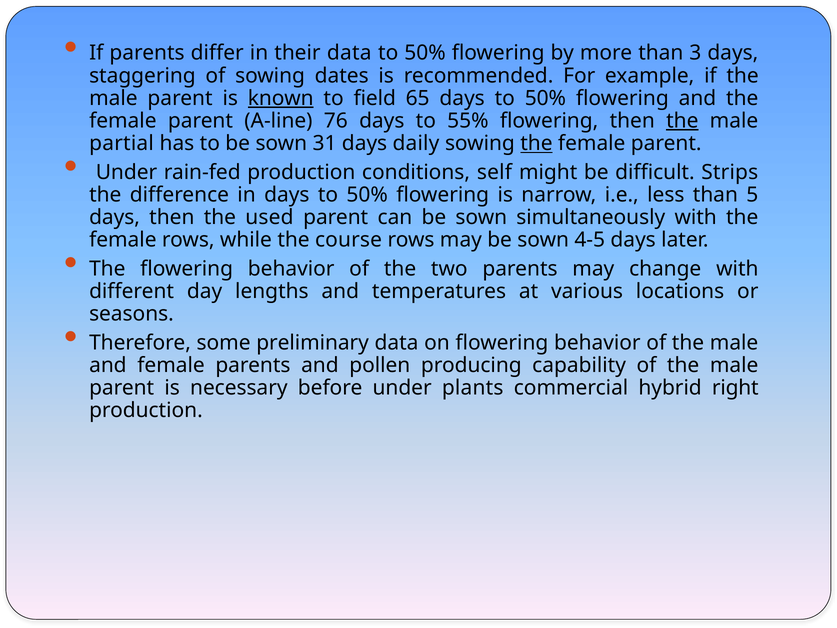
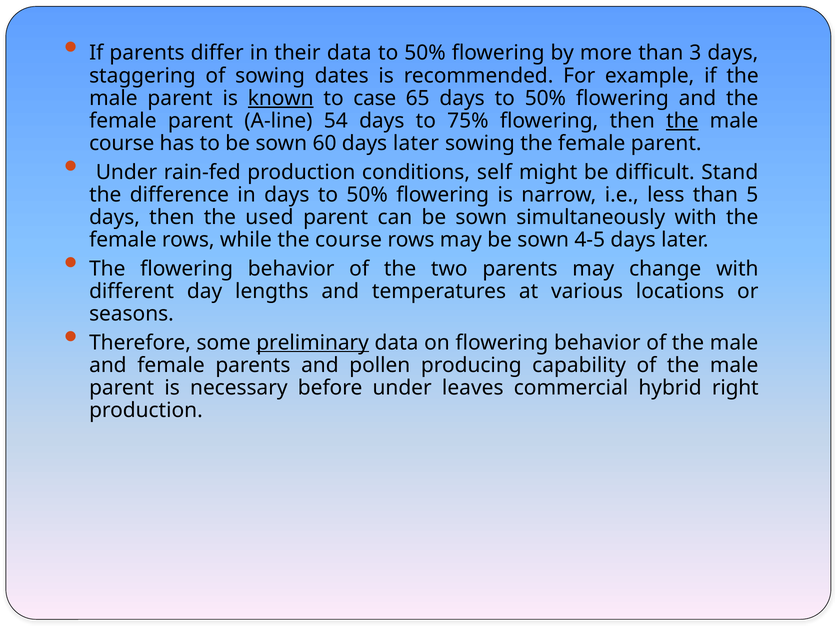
field: field -> case
76: 76 -> 54
55%: 55% -> 75%
partial at (122, 143): partial -> course
31: 31 -> 60
daily at (416, 143): daily -> later
the at (536, 143) underline: present -> none
Strips: Strips -> Stand
preliminary underline: none -> present
plants: plants -> leaves
